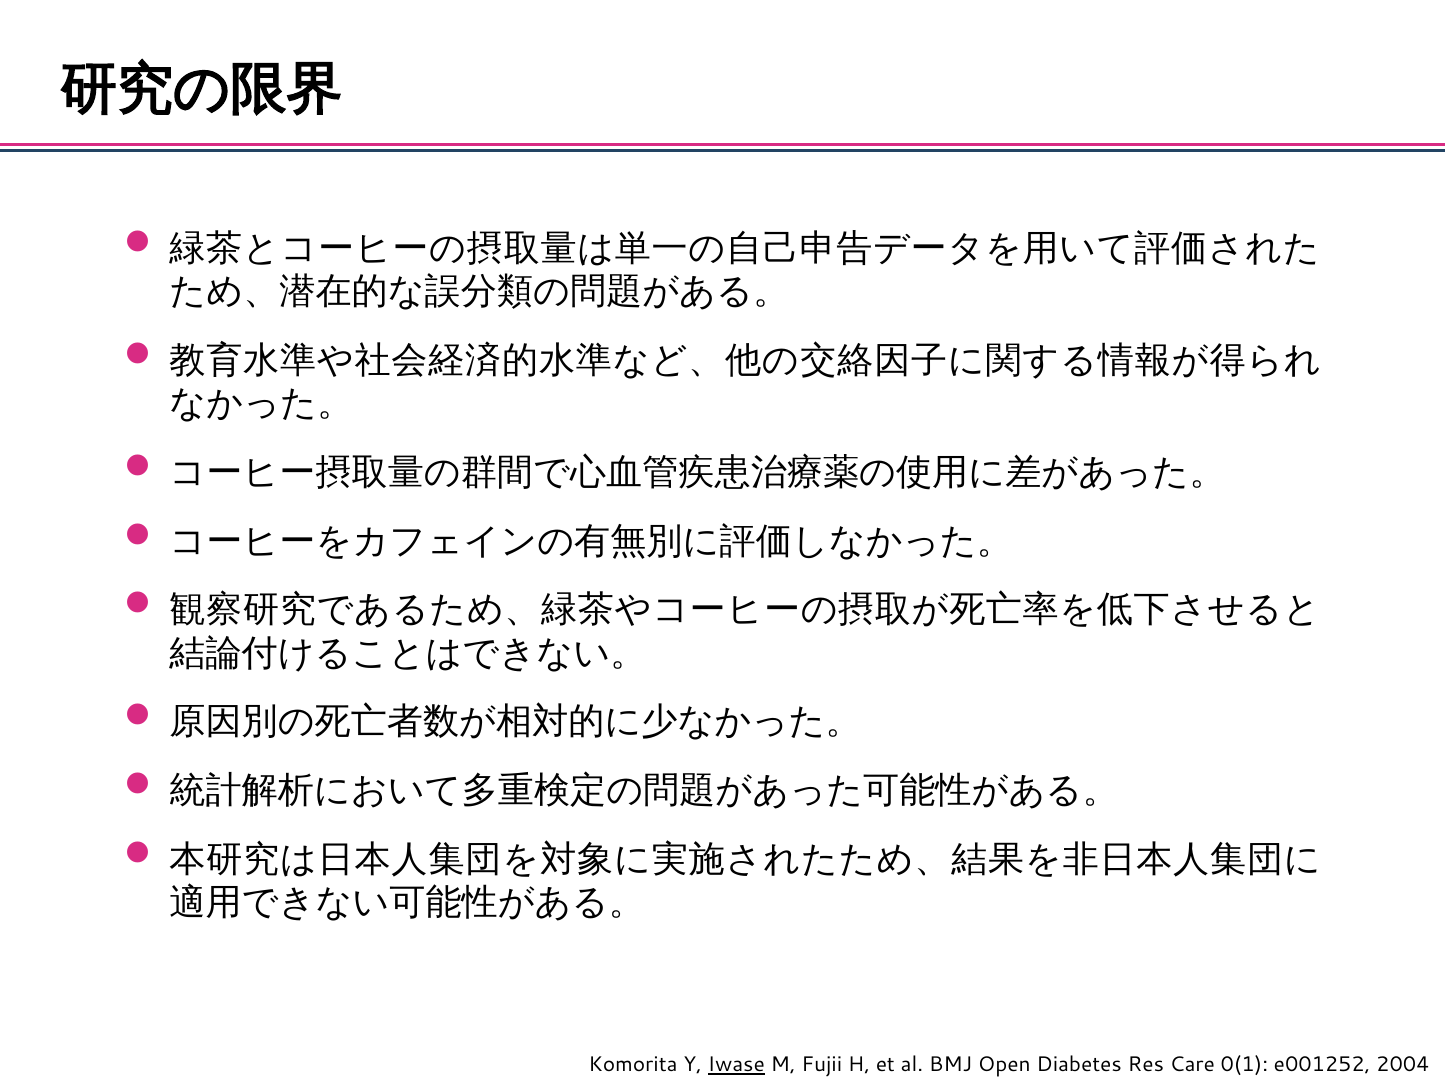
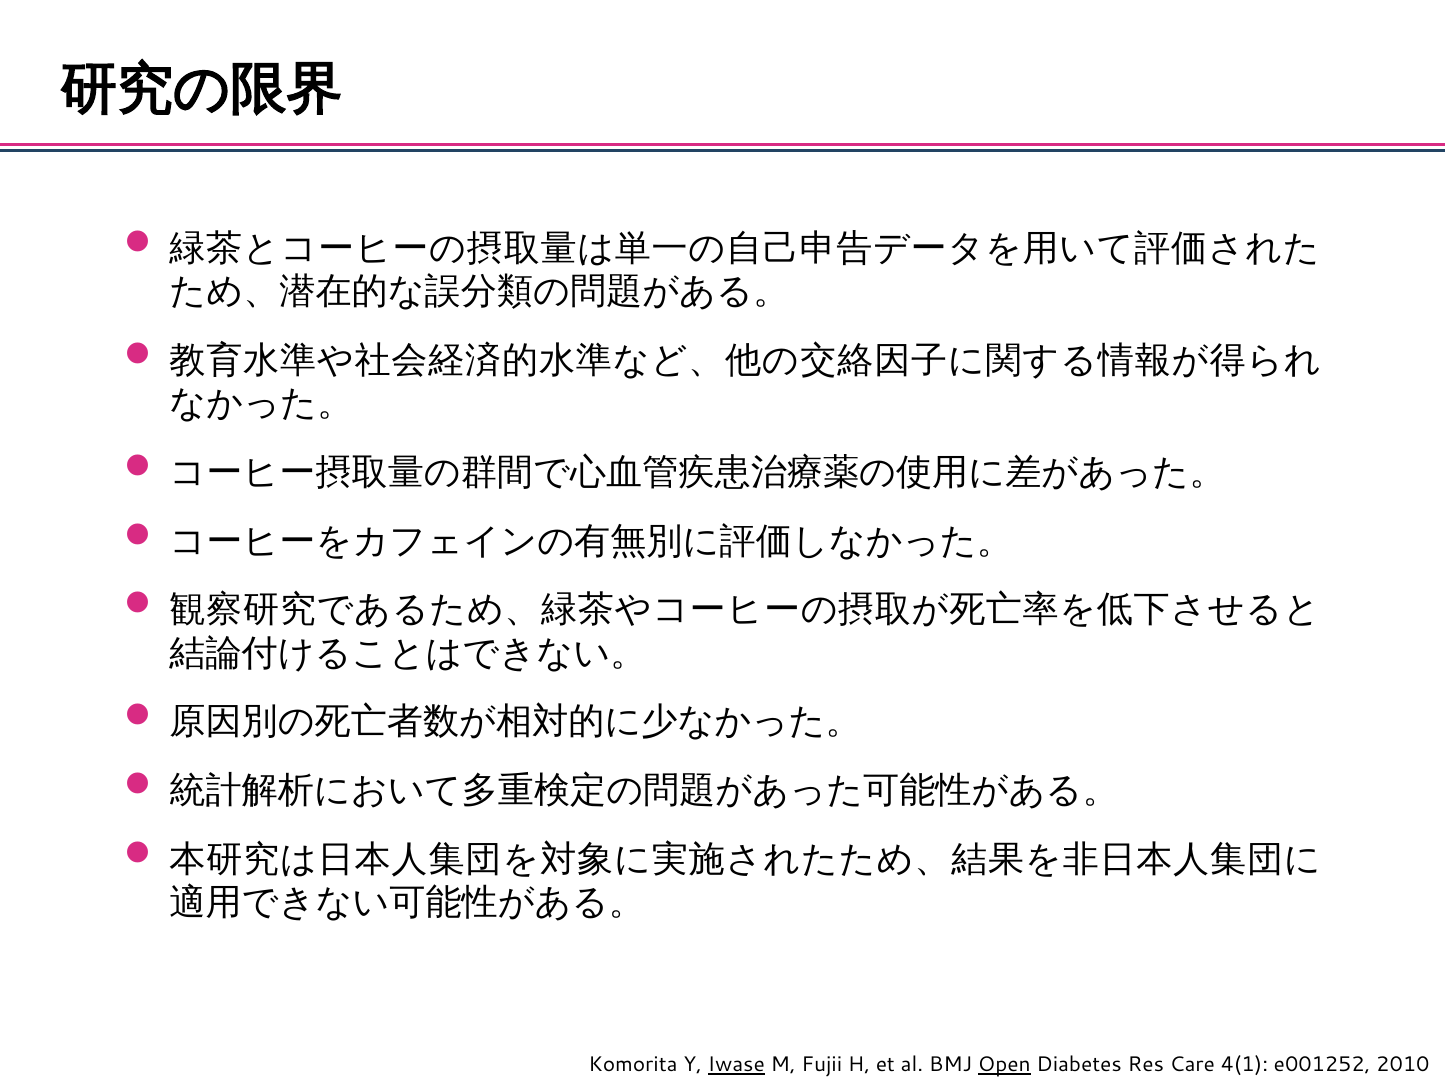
Open underline: none -> present
0(1: 0(1 -> 4(1
2004: 2004 -> 2010
